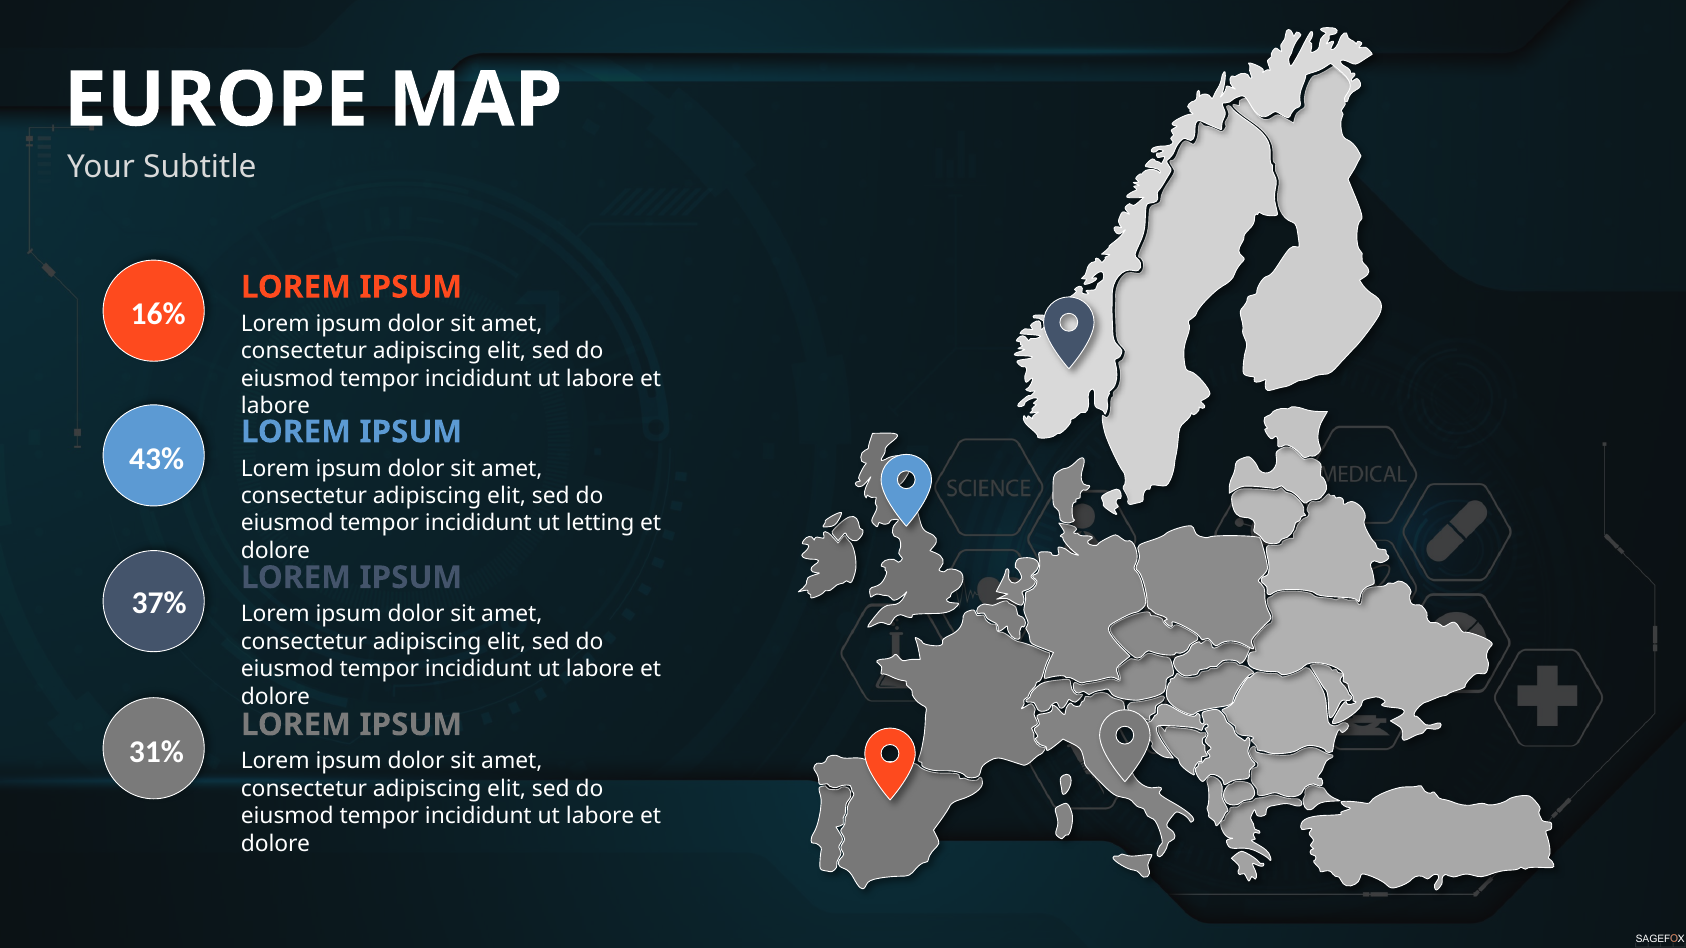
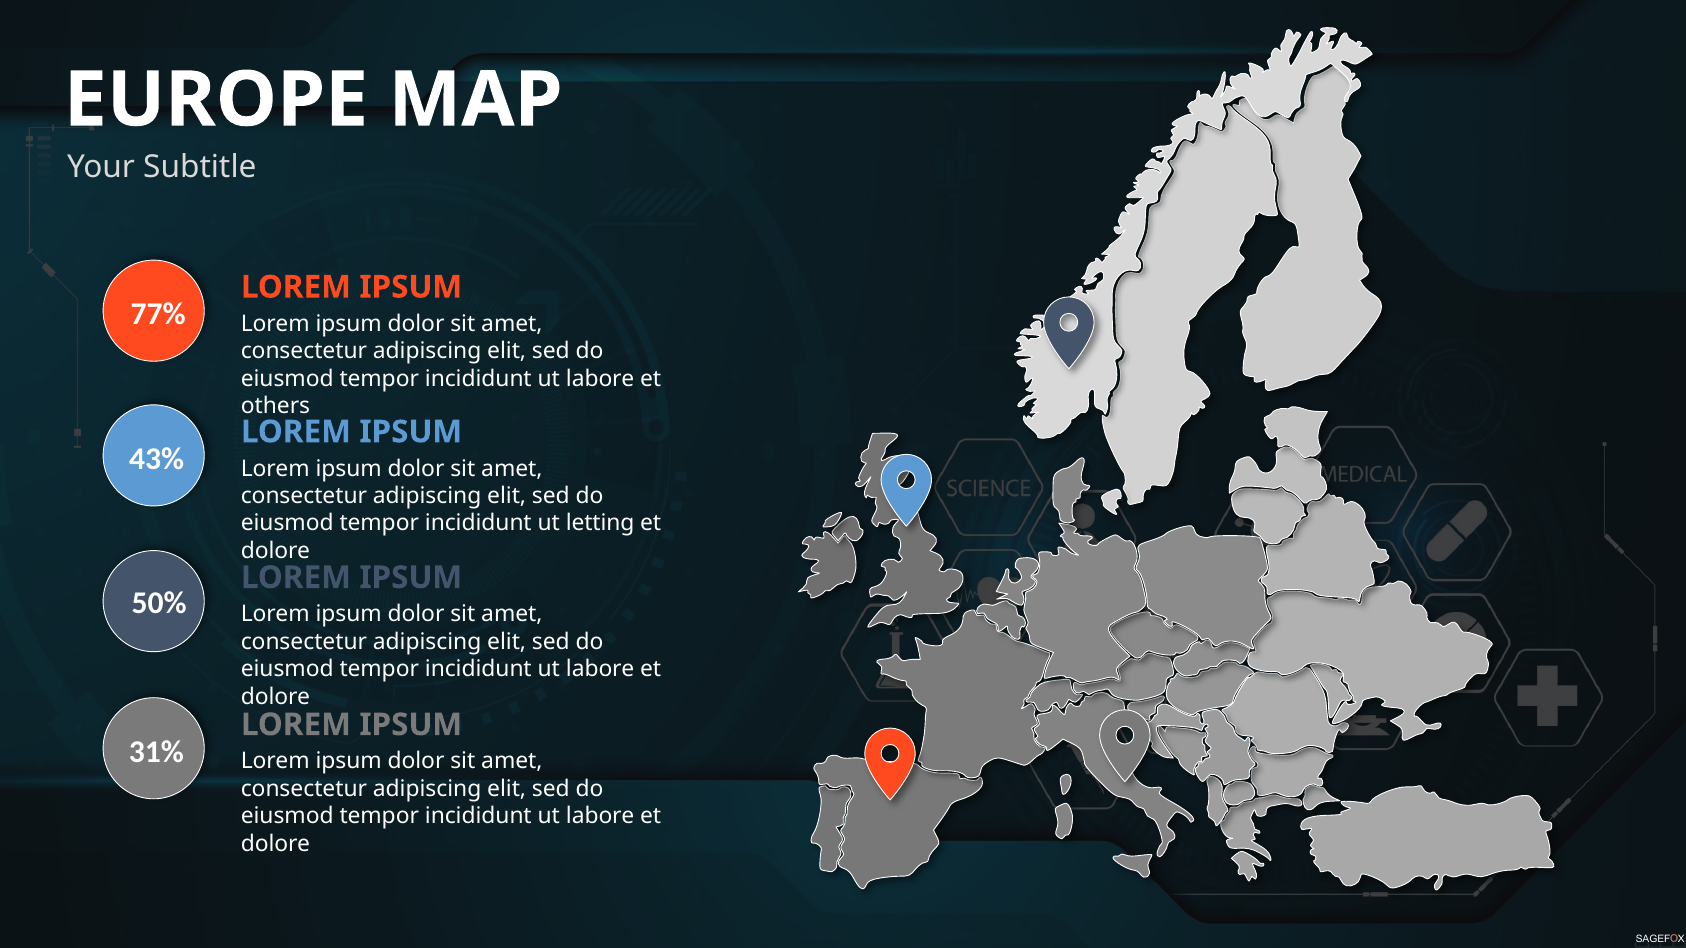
16%: 16% -> 77%
labore at (275, 406): labore -> others
37%: 37% -> 50%
